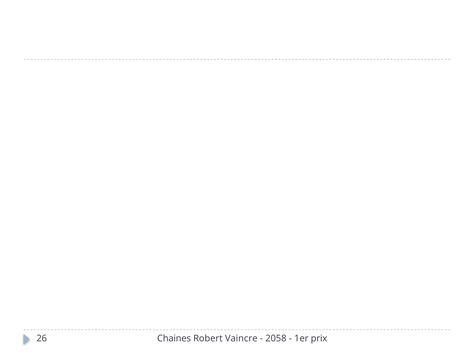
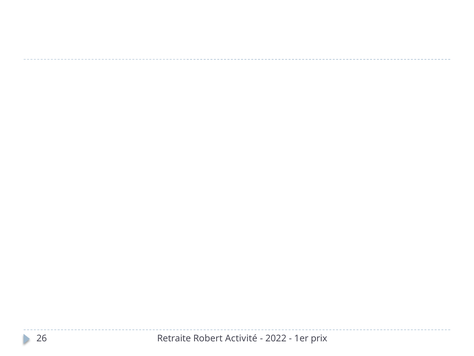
Chaines: Chaines -> Retraite
Vaincre: Vaincre -> Activité
2058: 2058 -> 2022
